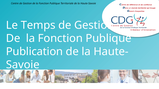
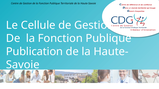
Temps: Temps -> Cellule
